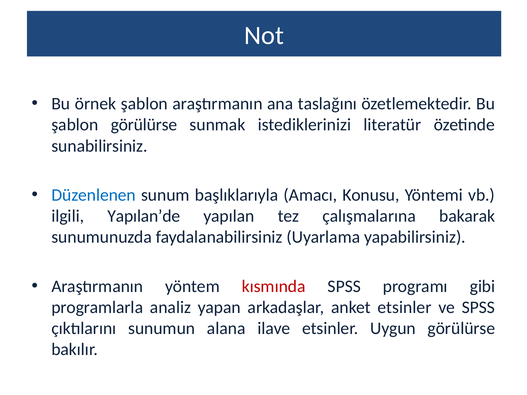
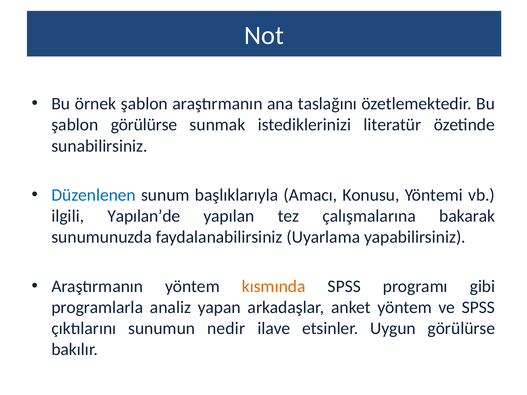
kısmında colour: red -> orange
anket etsinler: etsinler -> yöntem
alana: alana -> nedir
